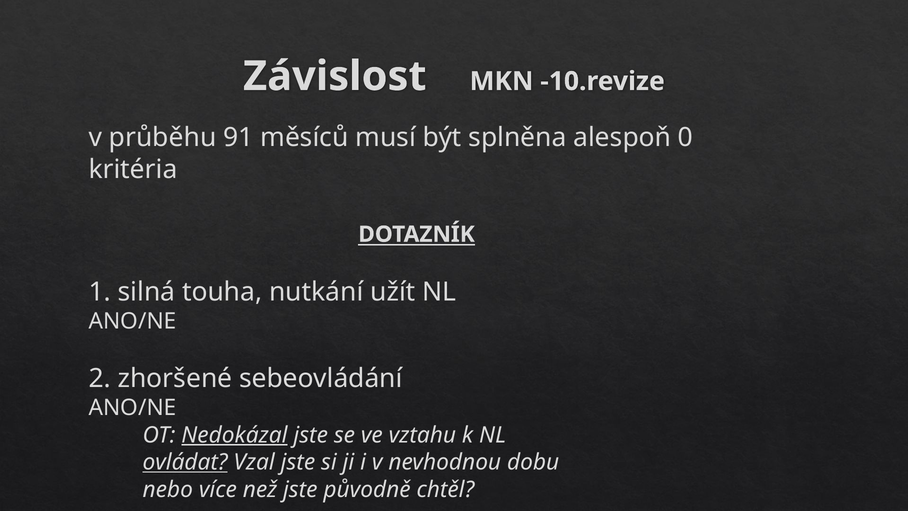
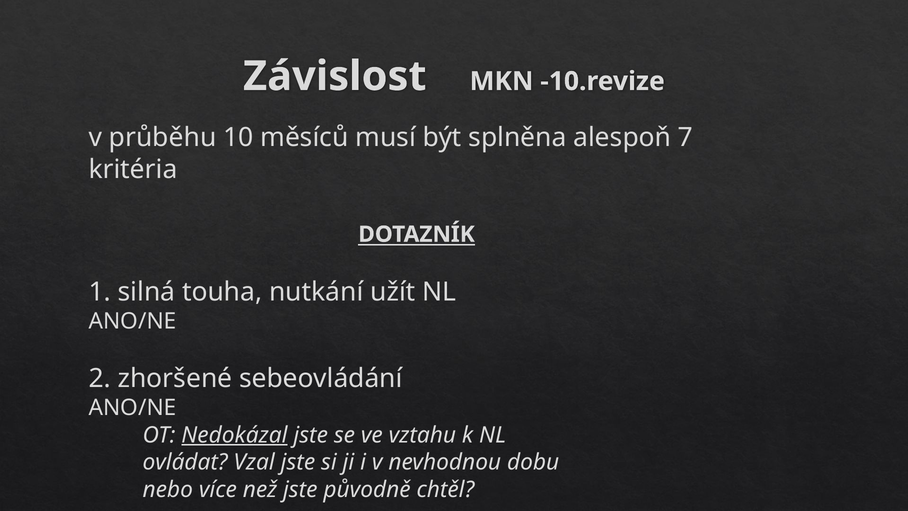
91: 91 -> 10
0: 0 -> 7
ovládat underline: present -> none
